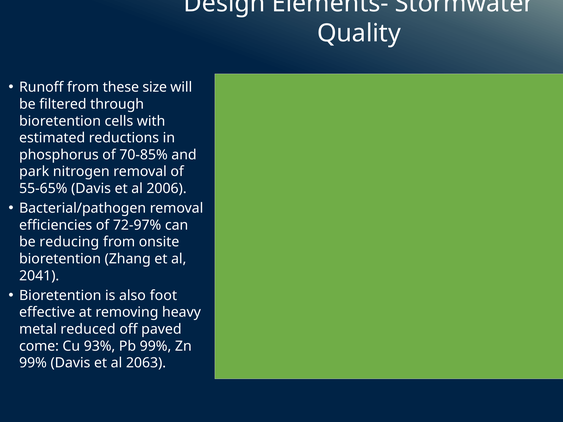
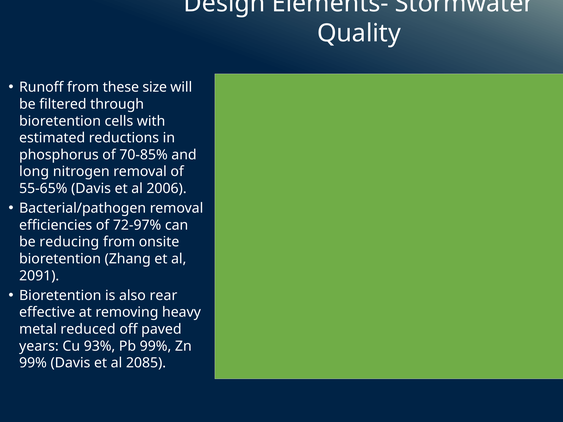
park: park -> long
2041: 2041 -> 2091
foot: foot -> rear
come: come -> years
2063: 2063 -> 2085
